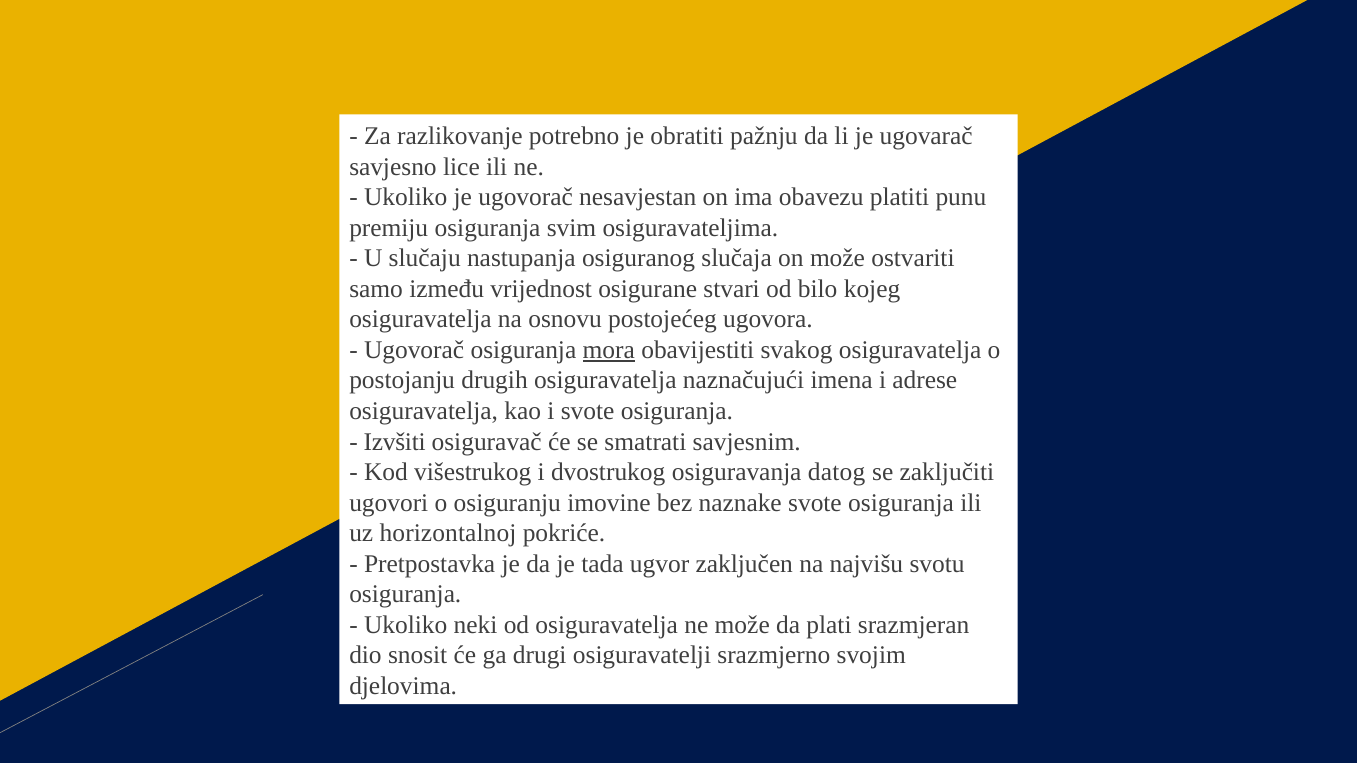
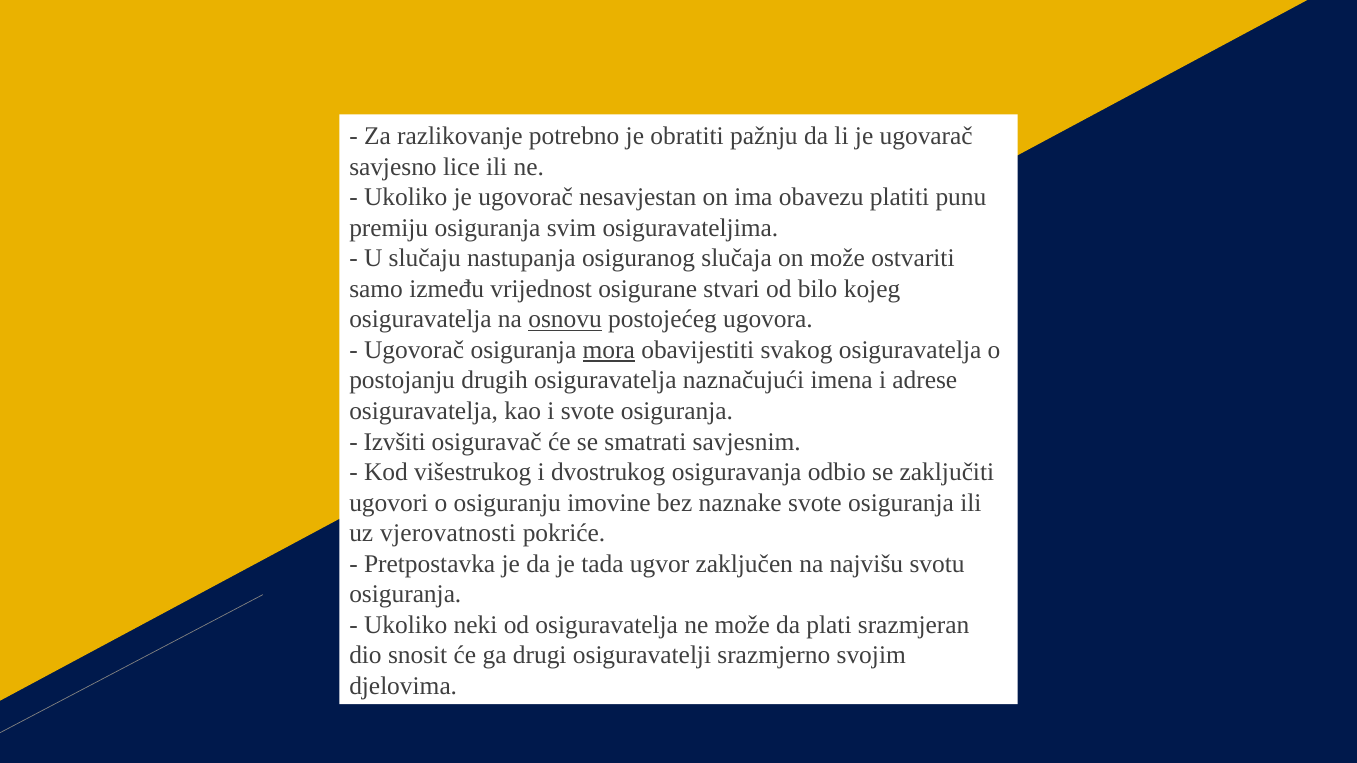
osnovu underline: none -> present
datog: datog -> odbio
horizontalnoj: horizontalnoj -> vjerovatnosti
